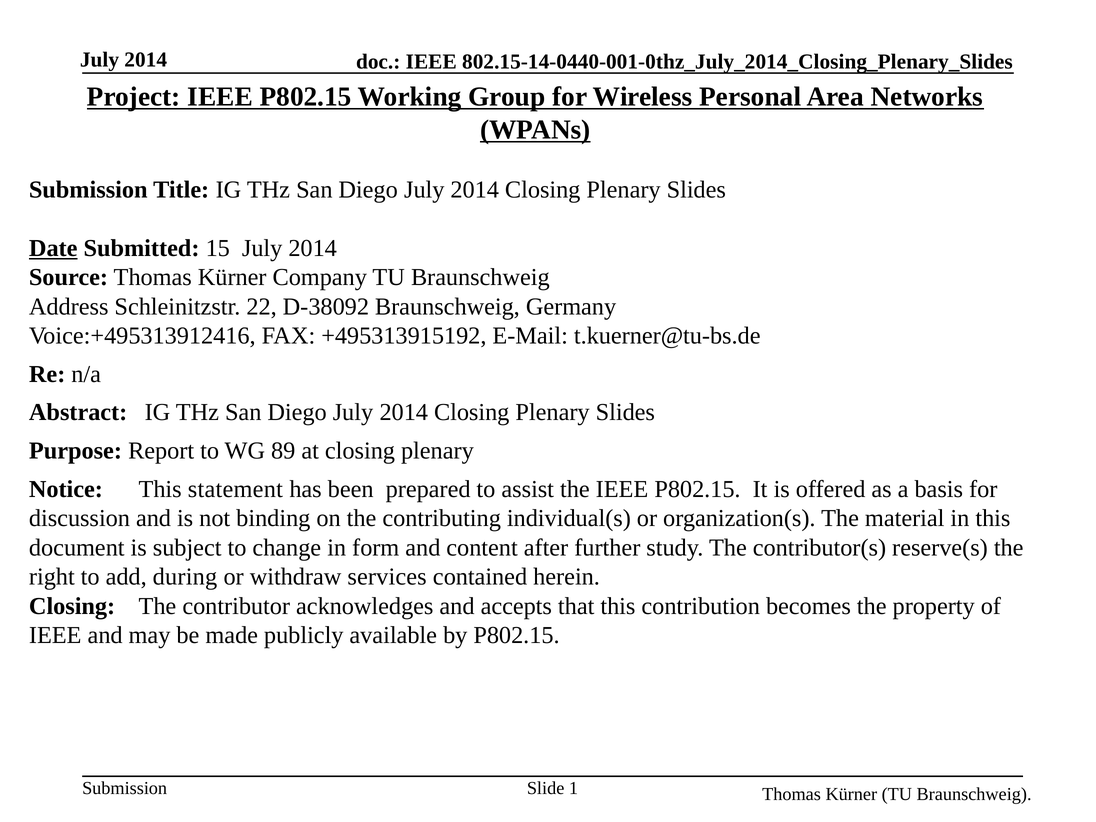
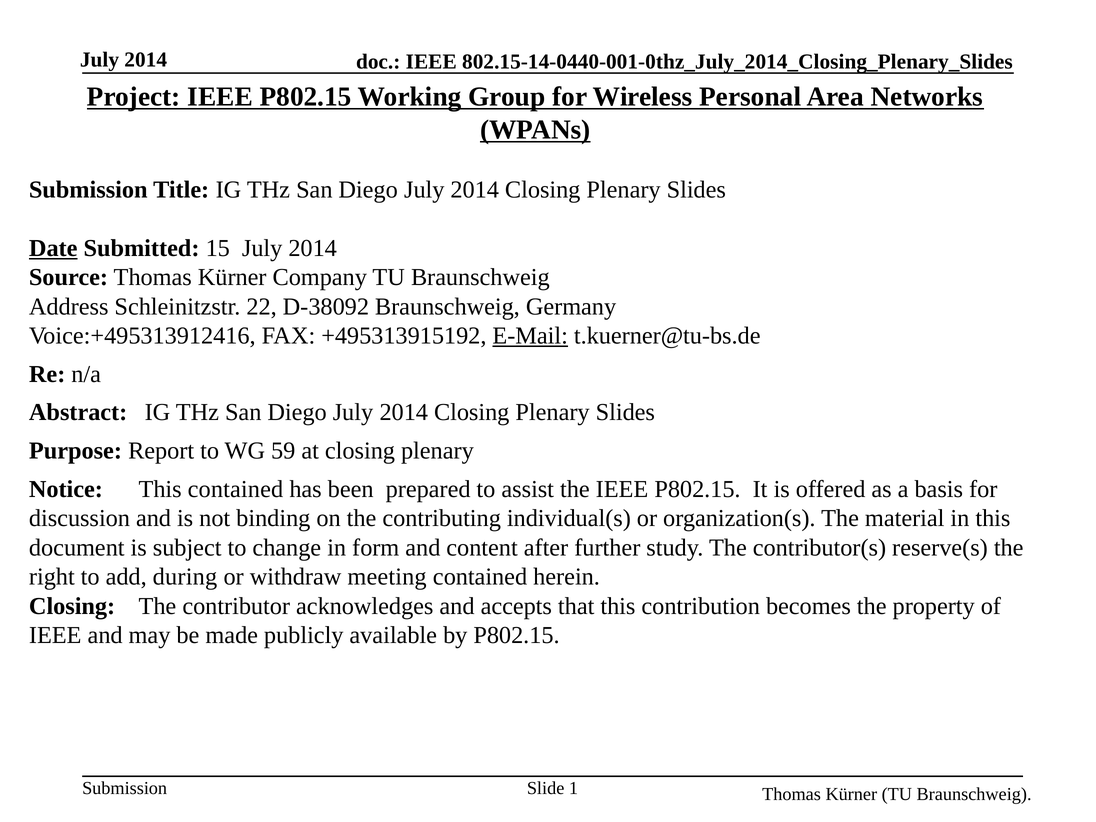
E-Mail underline: none -> present
89: 89 -> 59
This statement: statement -> contained
services: services -> meeting
